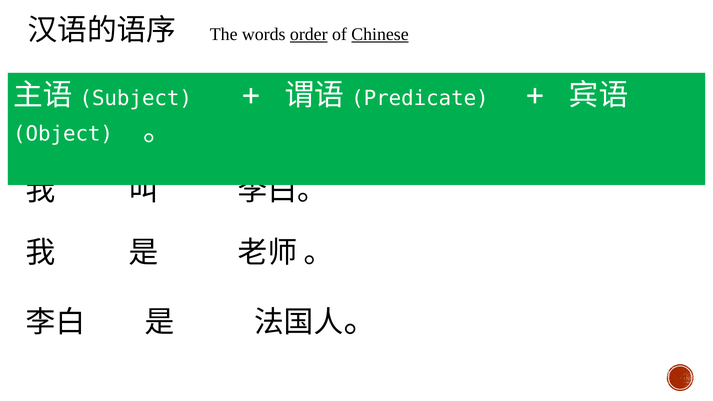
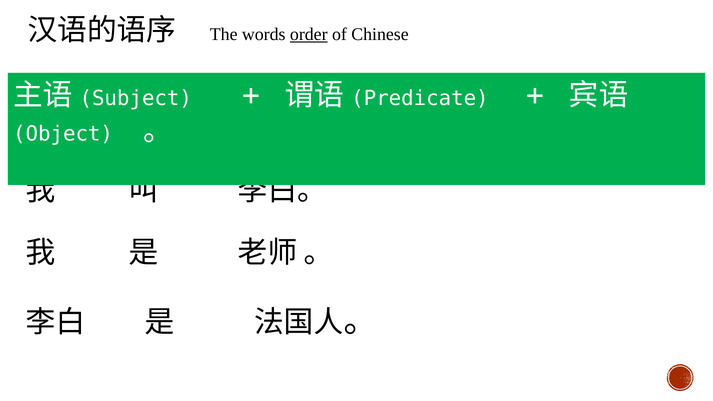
Chinese underline: present -> none
